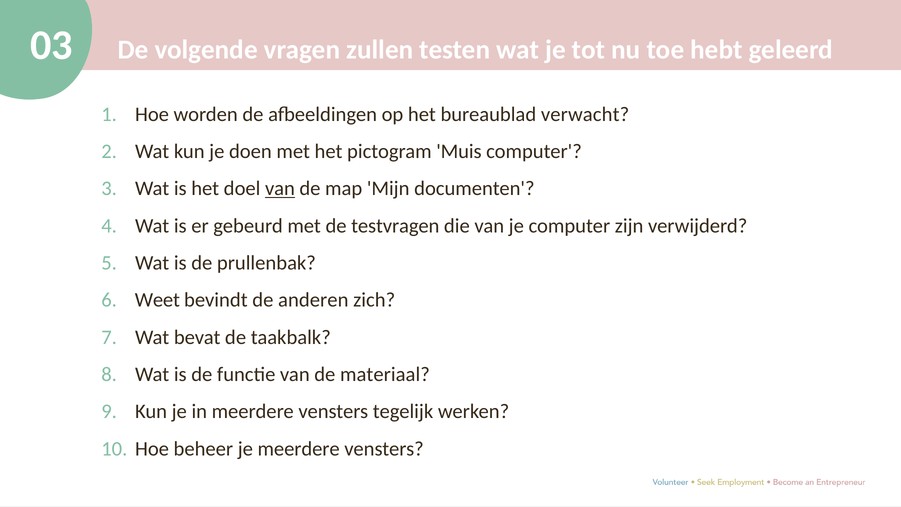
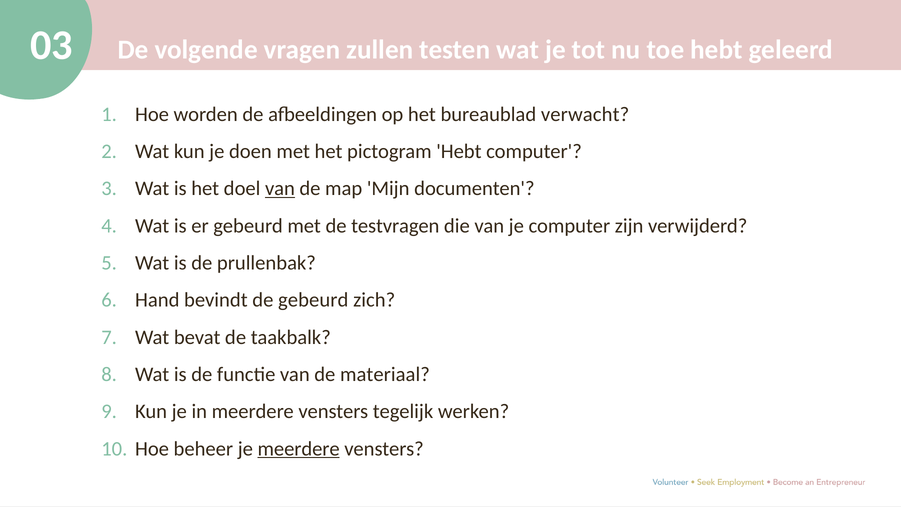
pictogram Muis: Muis -> Hebt
Weet: Weet -> Hand
de anderen: anderen -> gebeurd
meerdere at (299, 449) underline: none -> present
